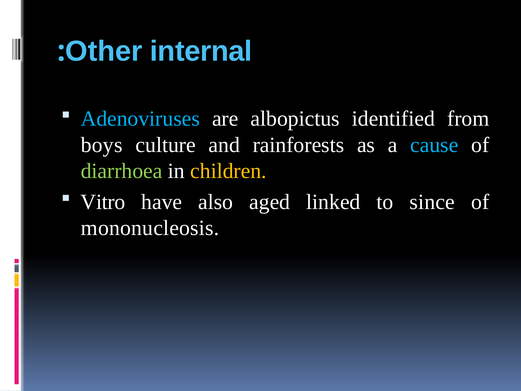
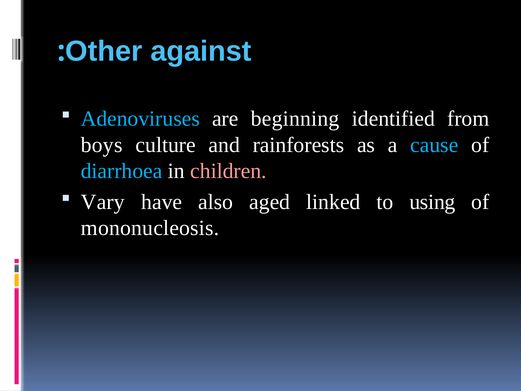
internal: internal -> against
albopictus: albopictus -> beginning
diarrhoea colour: light green -> light blue
children colour: yellow -> pink
Vitro: Vitro -> Vary
since: since -> using
